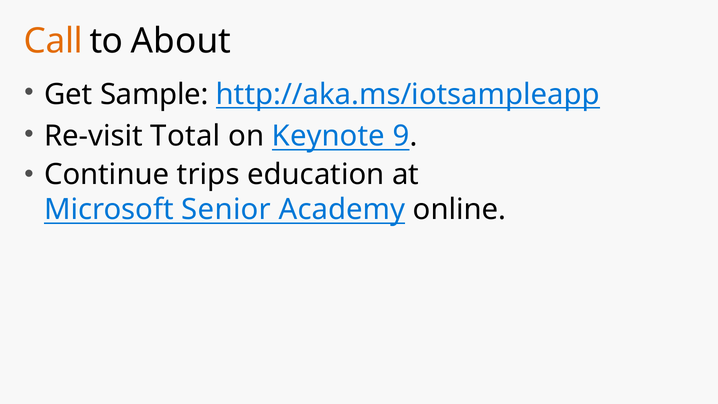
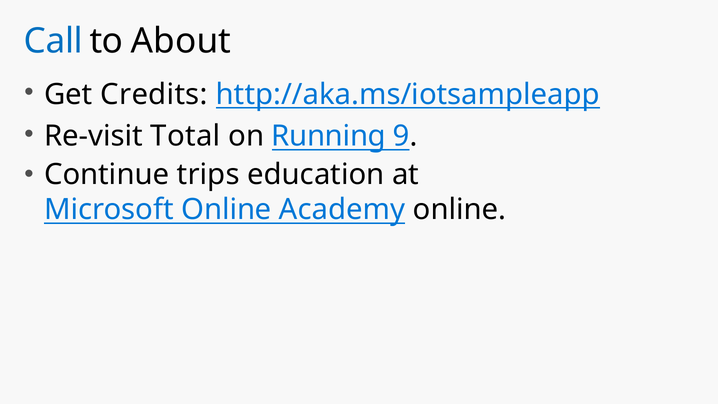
Call colour: orange -> blue
Sample: Sample -> Credits
Keynote: Keynote -> Running
Microsoft Senior: Senior -> Online
